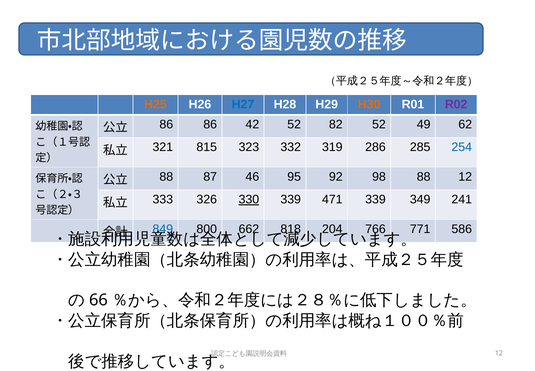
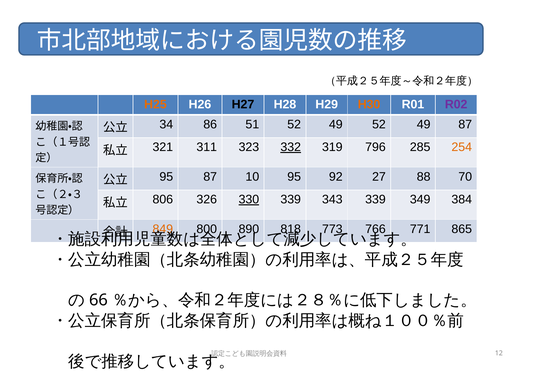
H27 colour: blue -> black
86 at (166, 124): 86 -> 34
42: 42 -> 51
82 at (336, 124): 82 -> 49
49 62: 62 -> 87
815: 815 -> 311
332 underline: none -> present
286: 286 -> 796
254 colour: blue -> orange
88 at (166, 177): 88 -> 95
46: 46 -> 10
98: 98 -> 27
88 12: 12 -> 70
333: 333 -> 806
471: 471 -> 343
241: 241 -> 384
849 colour: blue -> orange
662: 662 -> 890
204: 204 -> 773
586: 586 -> 865
